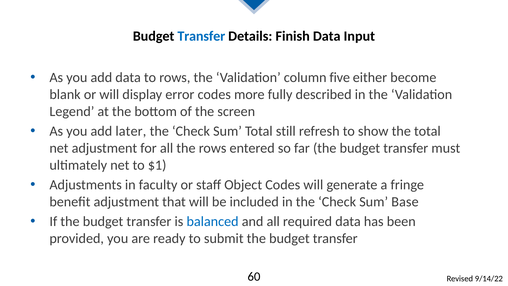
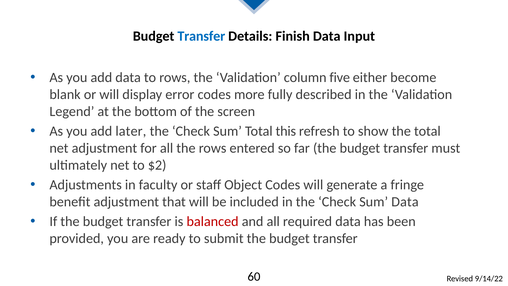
still: still -> this
$1: $1 -> $2
Sum Base: Base -> Data
balanced colour: blue -> red
